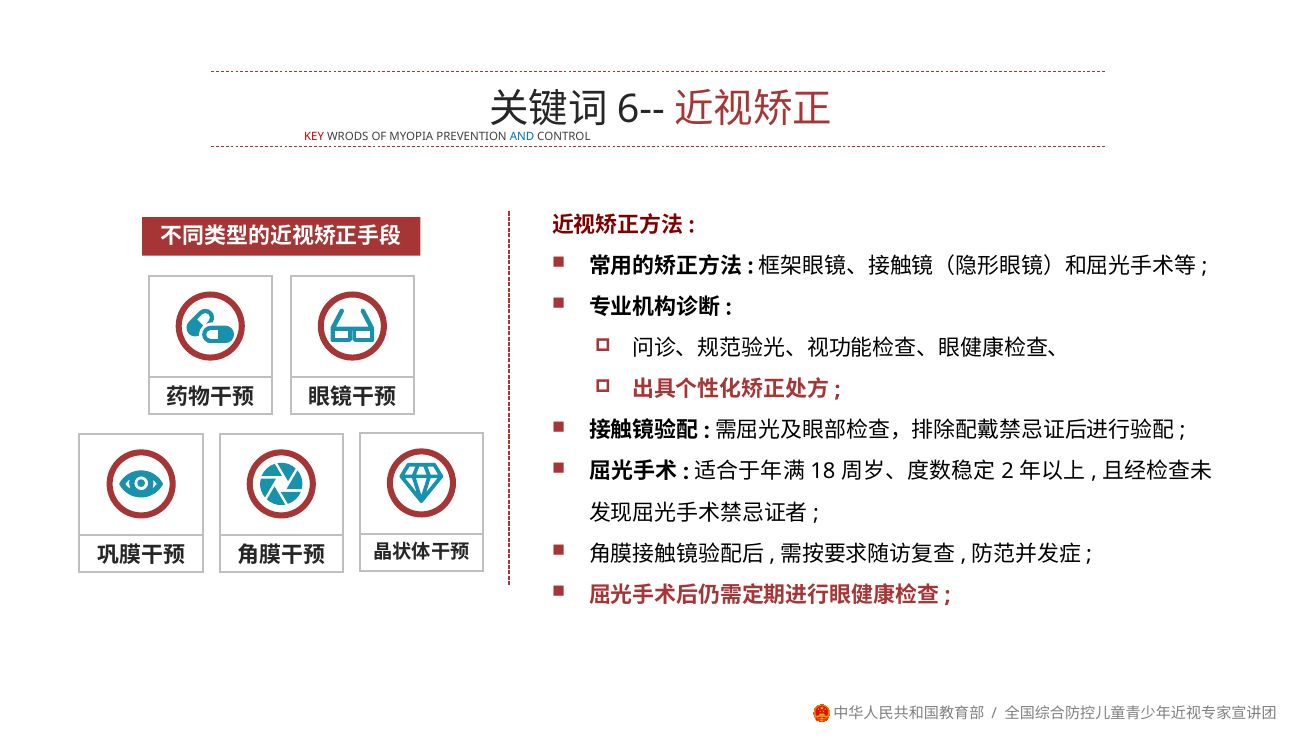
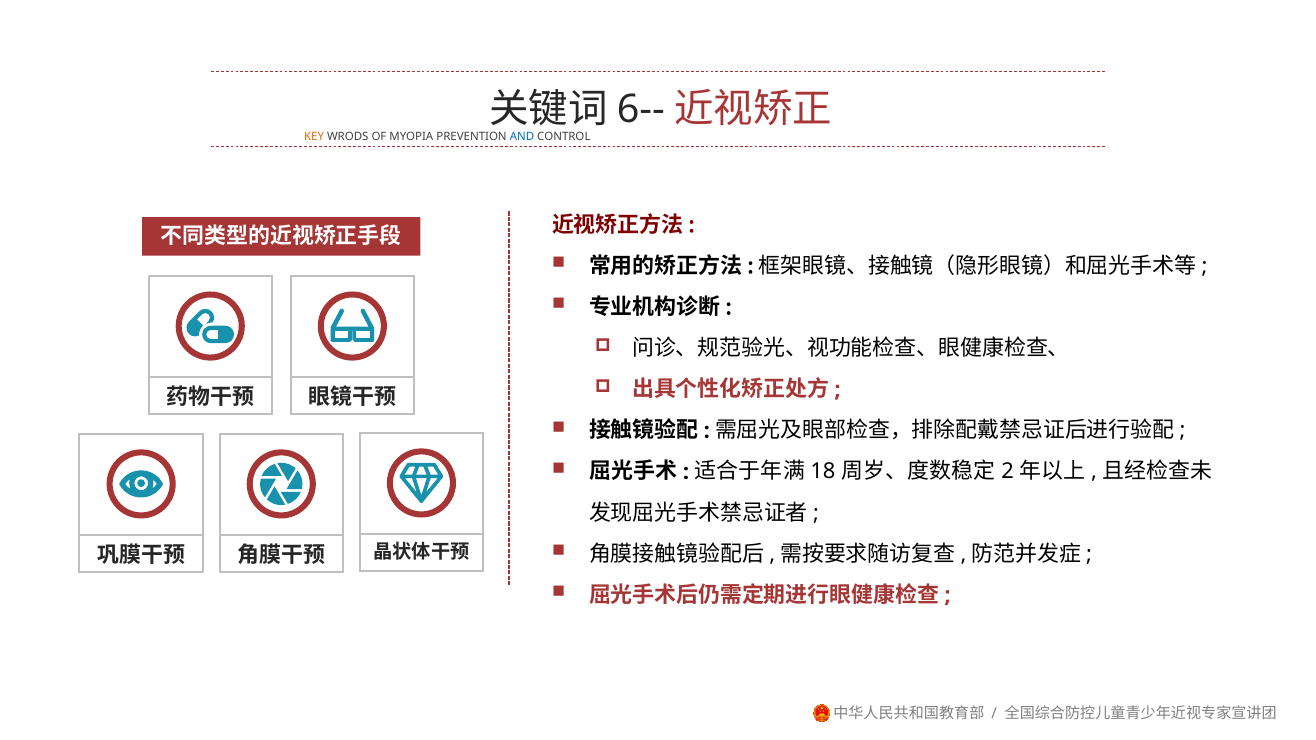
KEY colour: red -> orange
